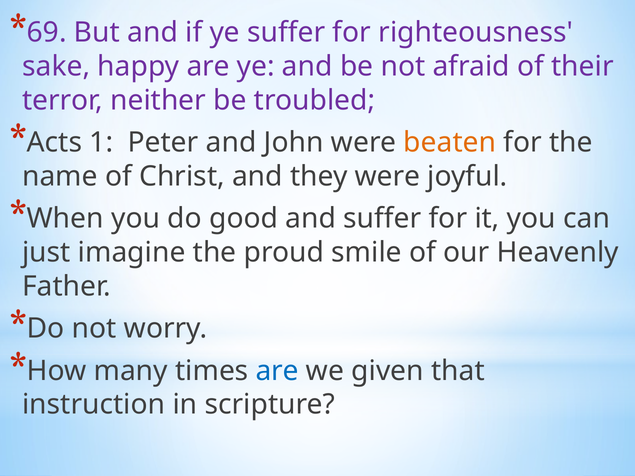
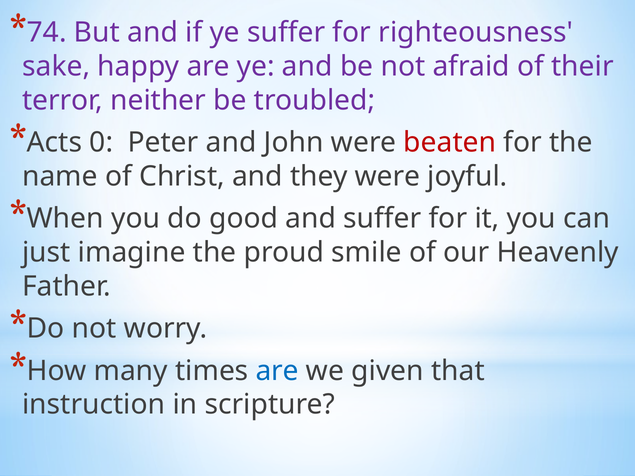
69: 69 -> 74
1: 1 -> 0
beaten colour: orange -> red
